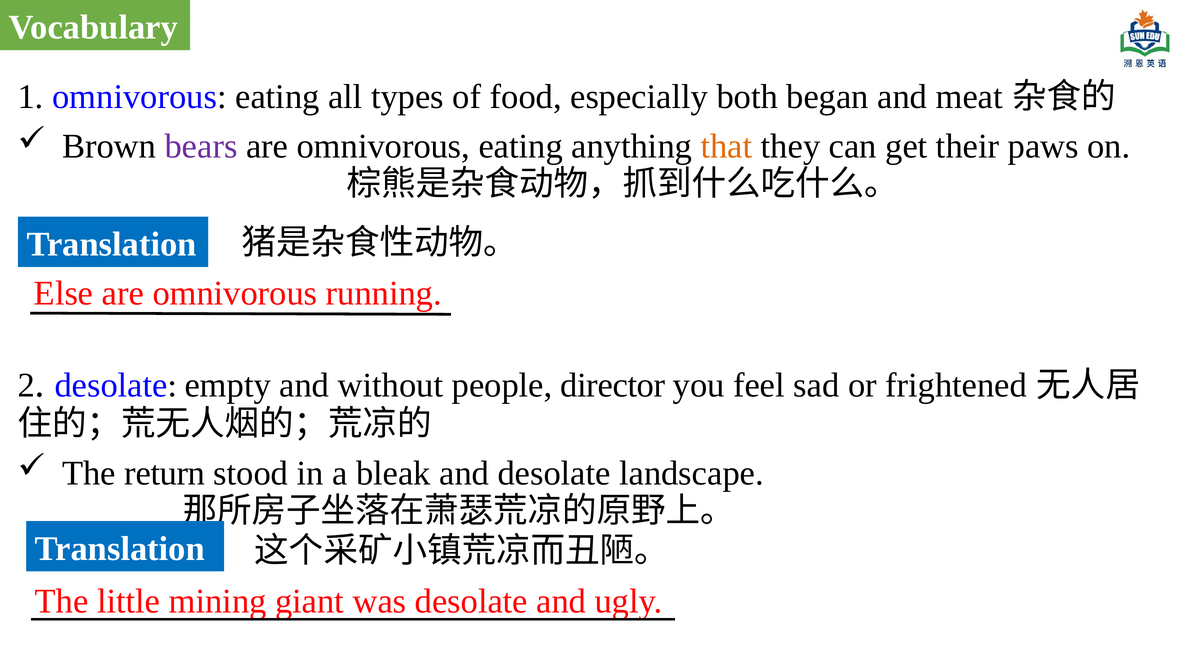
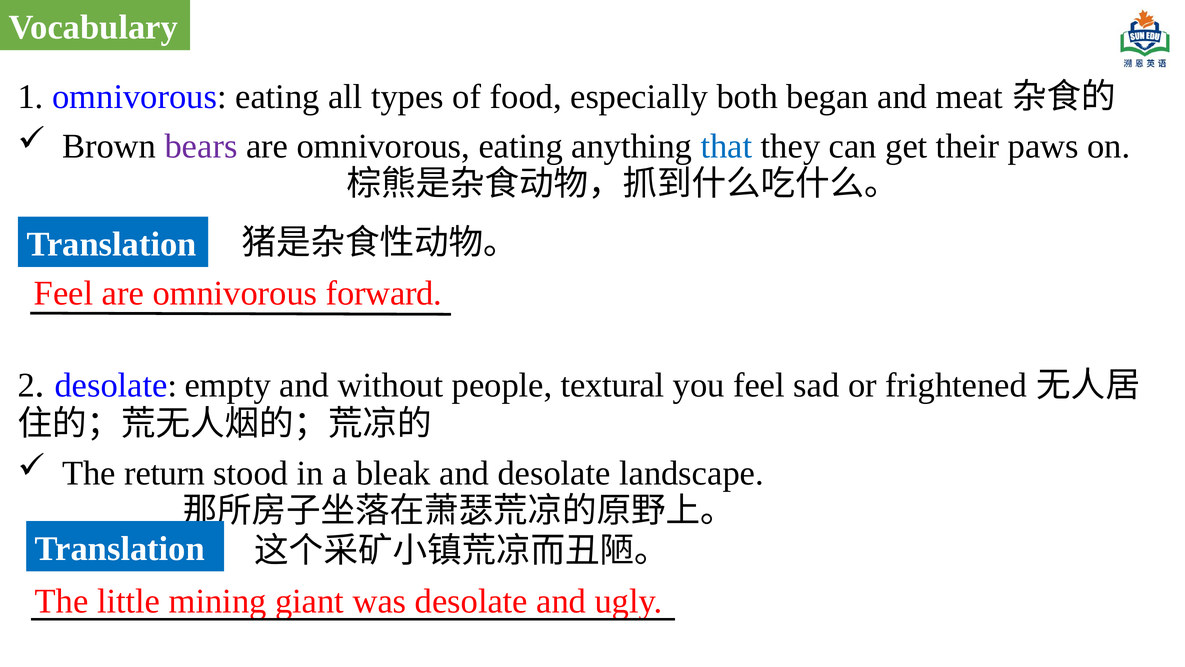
that colour: orange -> blue
Else at (64, 293): Else -> Feel
running: running -> forward
director: director -> textural
